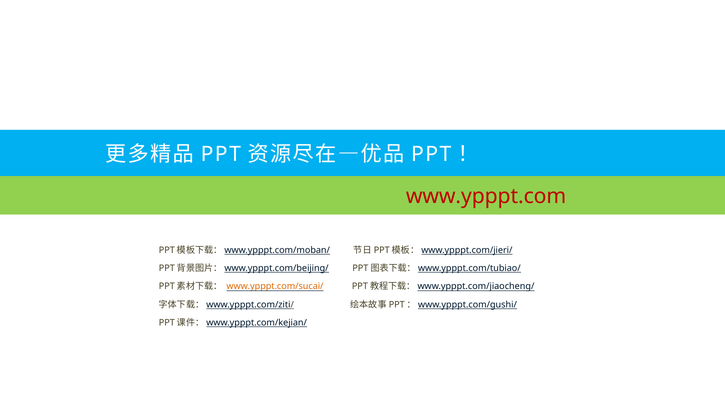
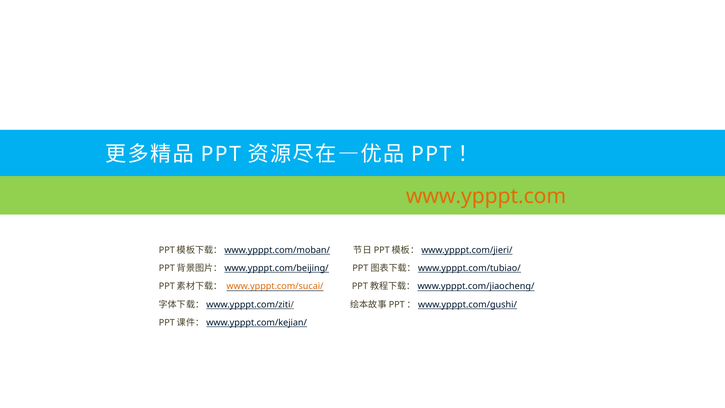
www.ypppt.com colour: red -> orange
